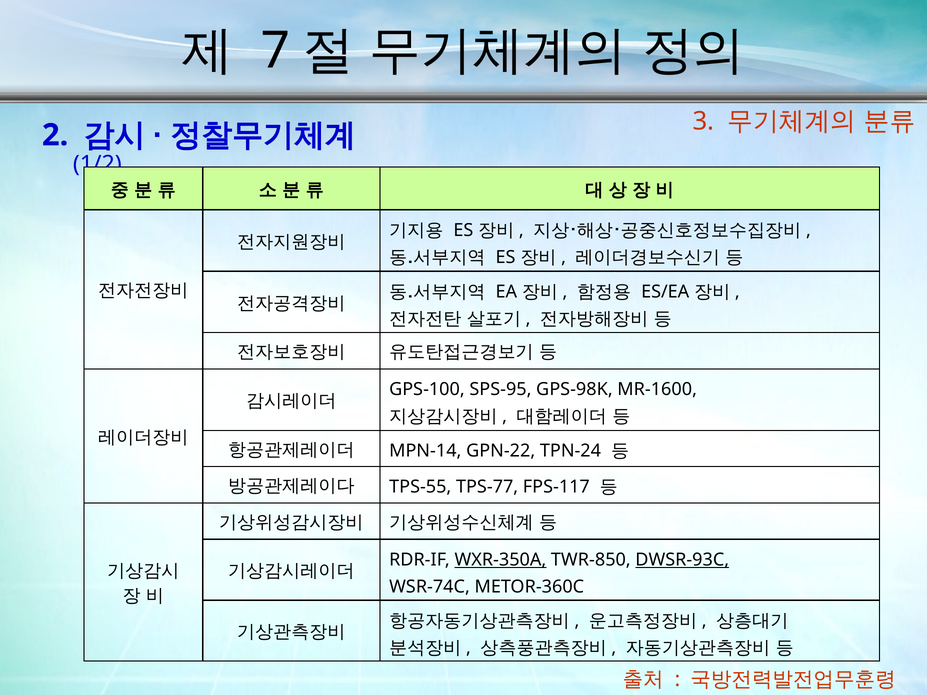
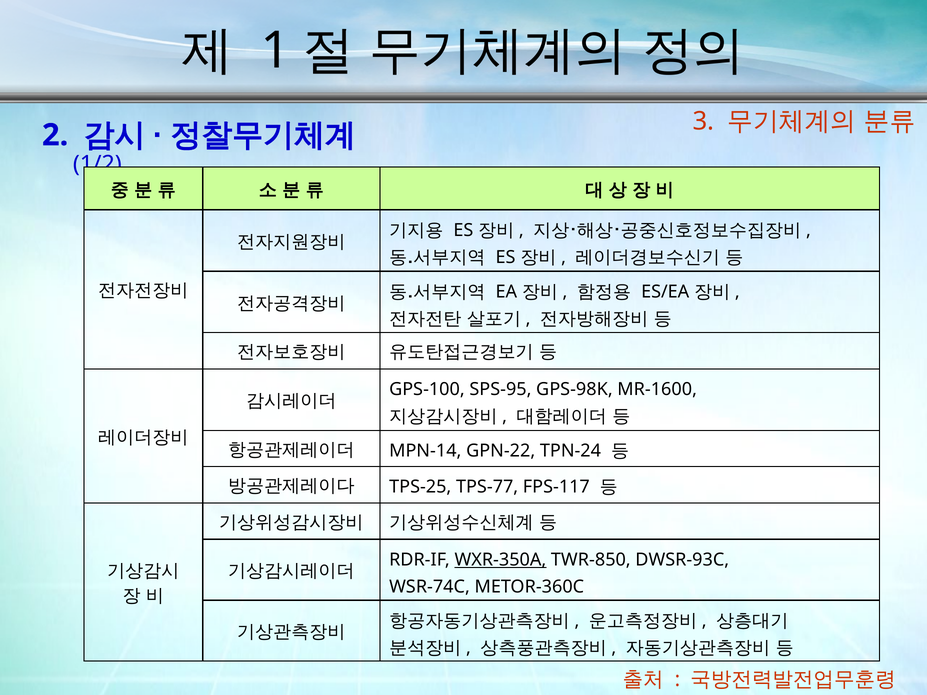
7: 7 -> 1
TPS-55: TPS-55 -> TPS-25
DWSR-93C underline: present -> none
